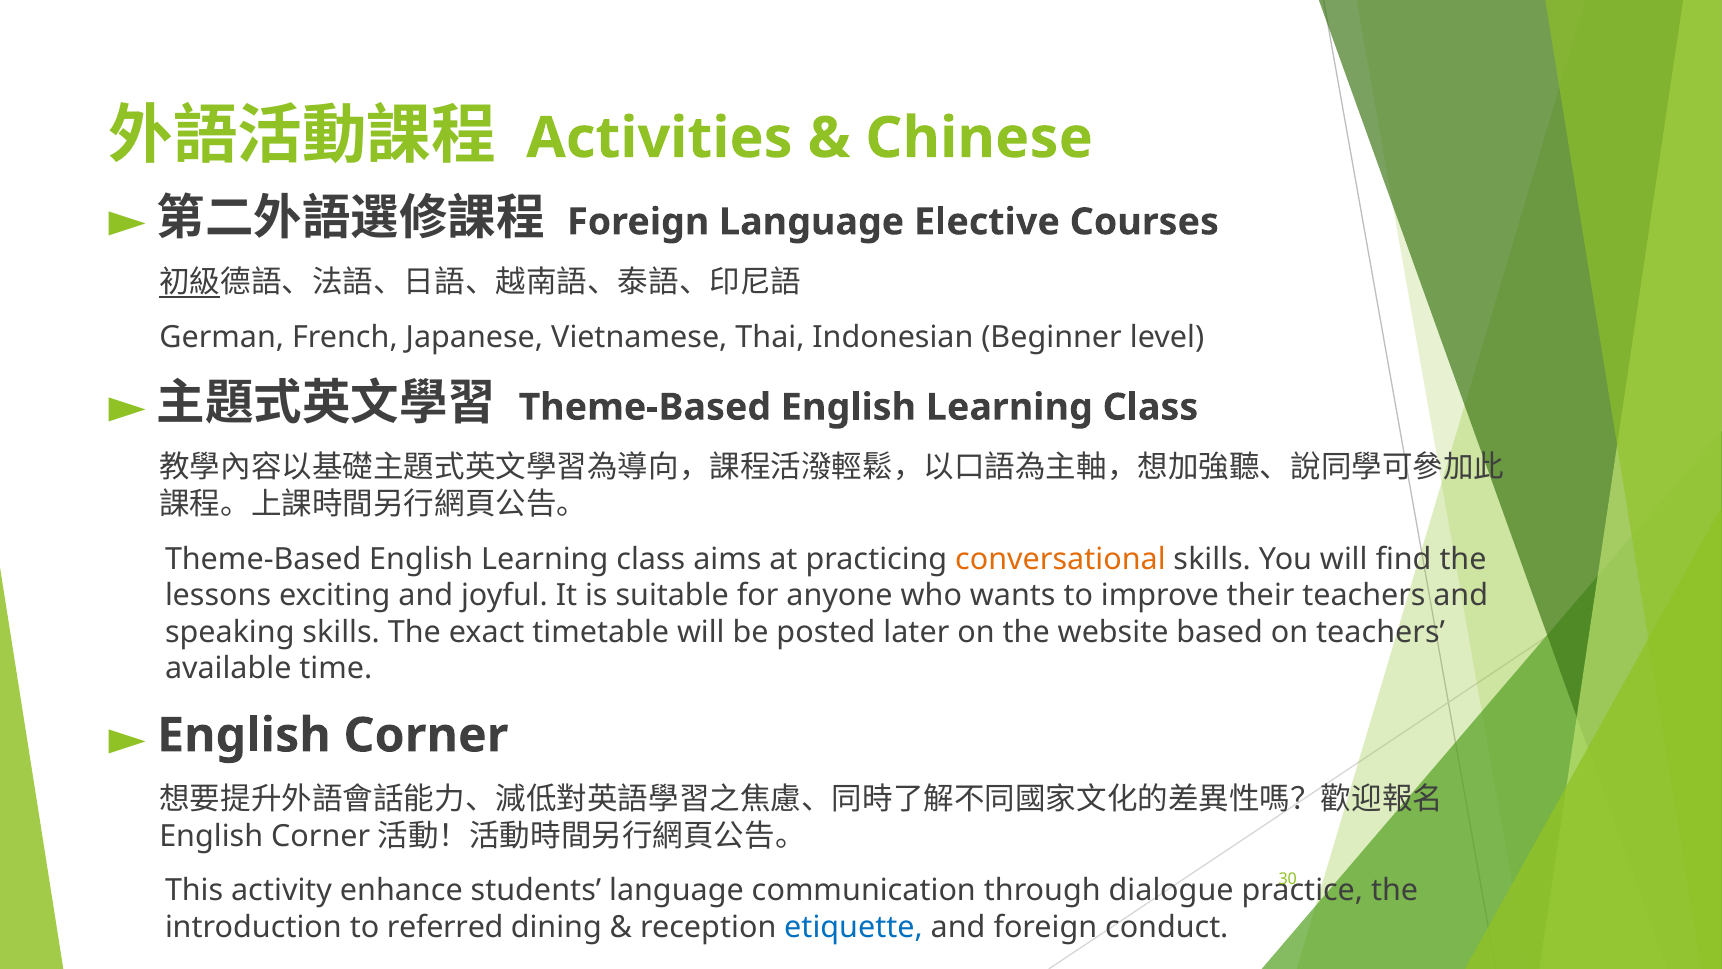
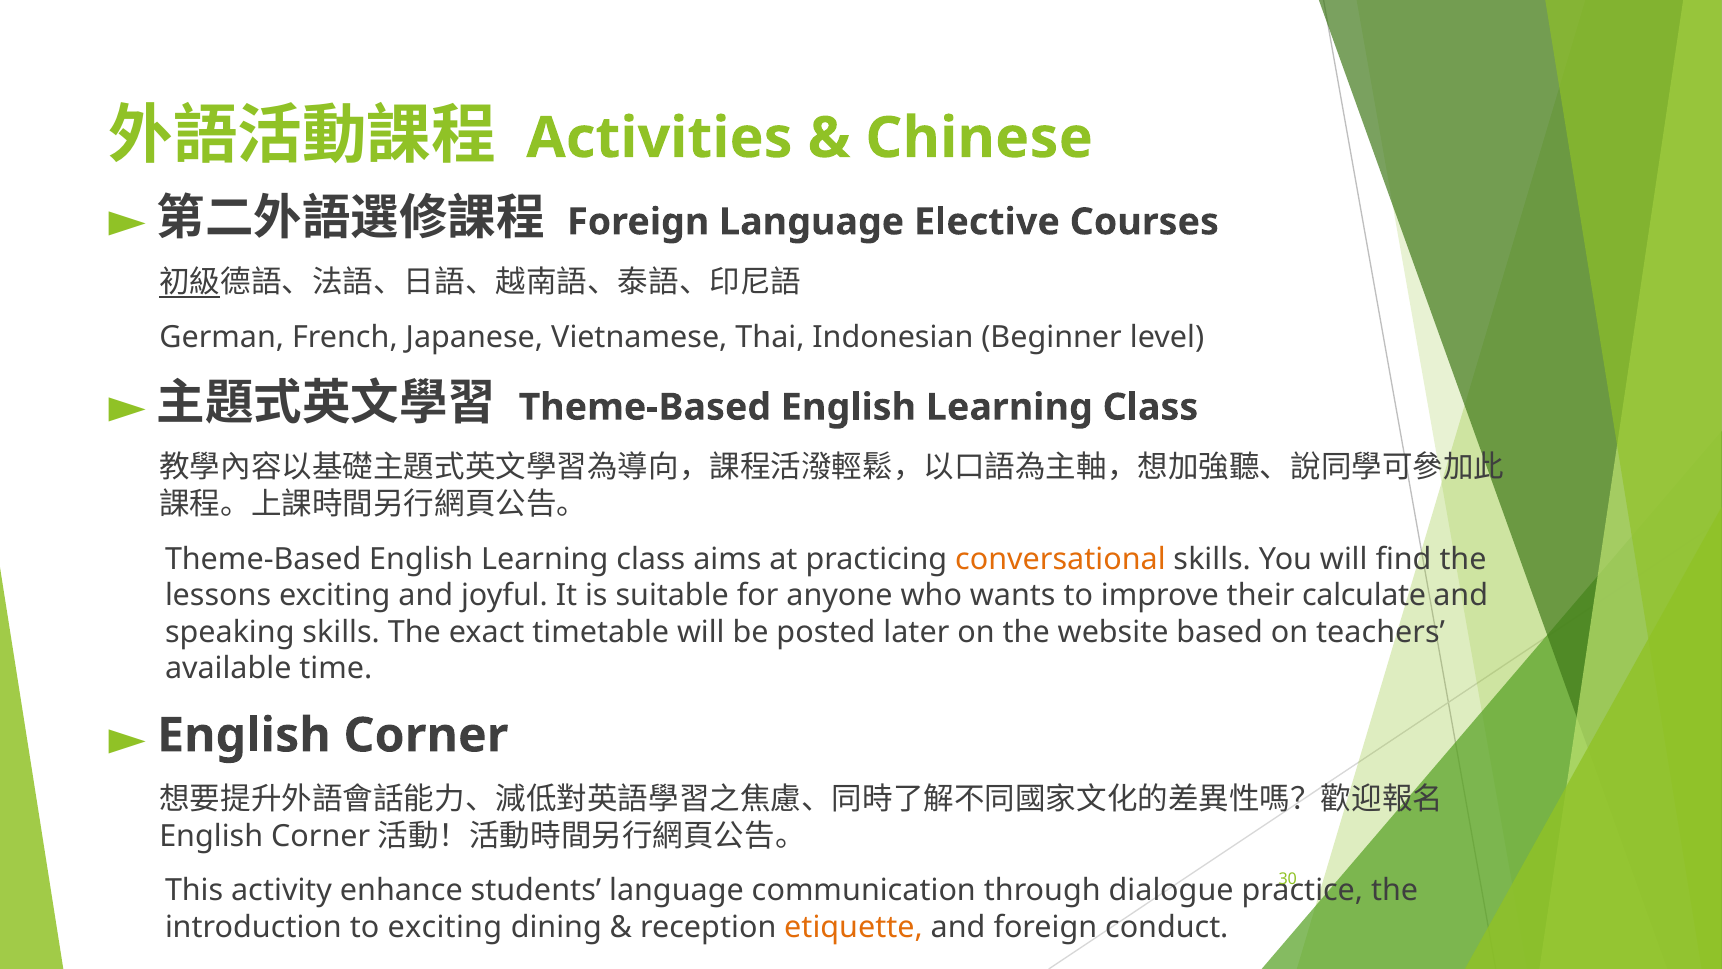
their teachers: teachers -> calculate
to referred: referred -> exciting
etiquette colour: blue -> orange
